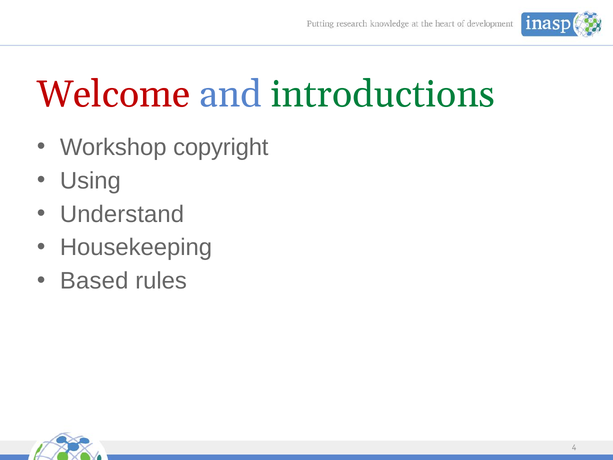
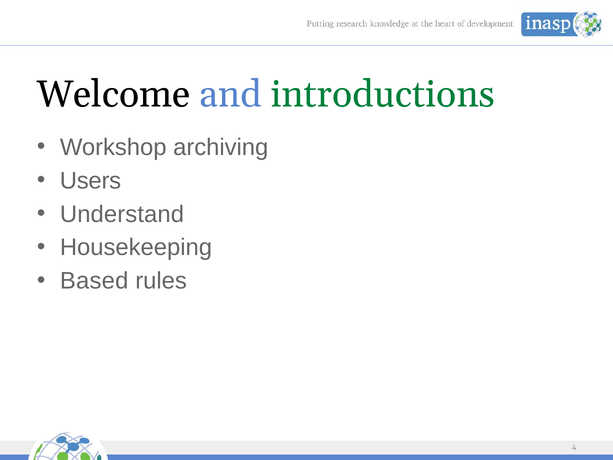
Welcome colour: red -> black
copyright: copyright -> archiving
Using: Using -> Users
